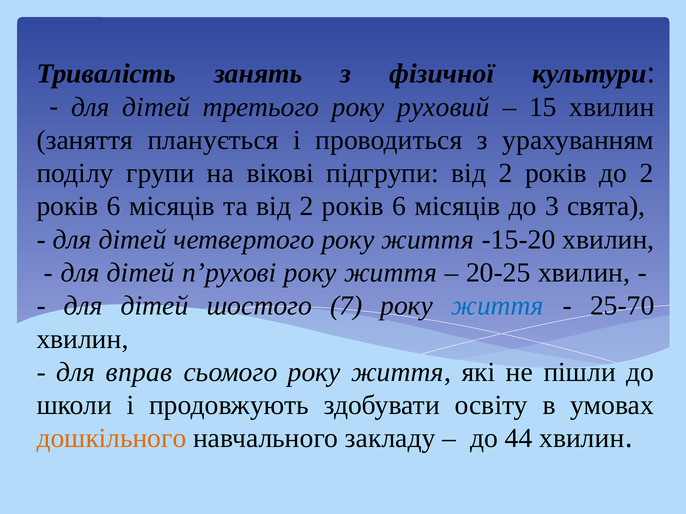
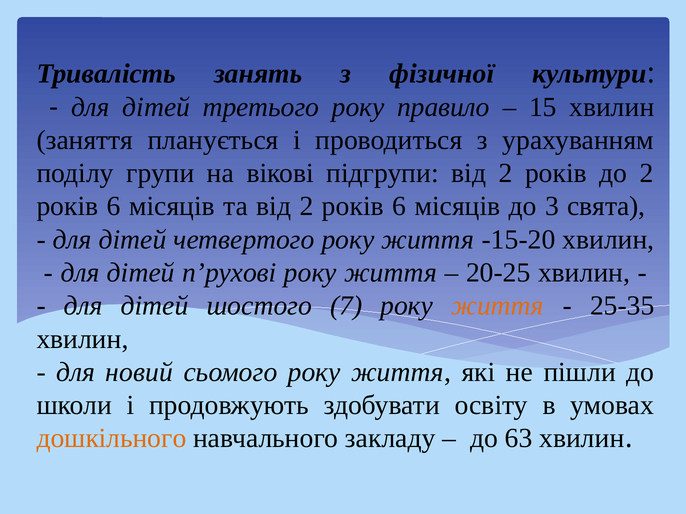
руховий: руховий -> правило
життя at (498, 306) colour: blue -> orange
25-70: 25-70 -> 25-35
вправ: вправ -> новий
44: 44 -> 63
